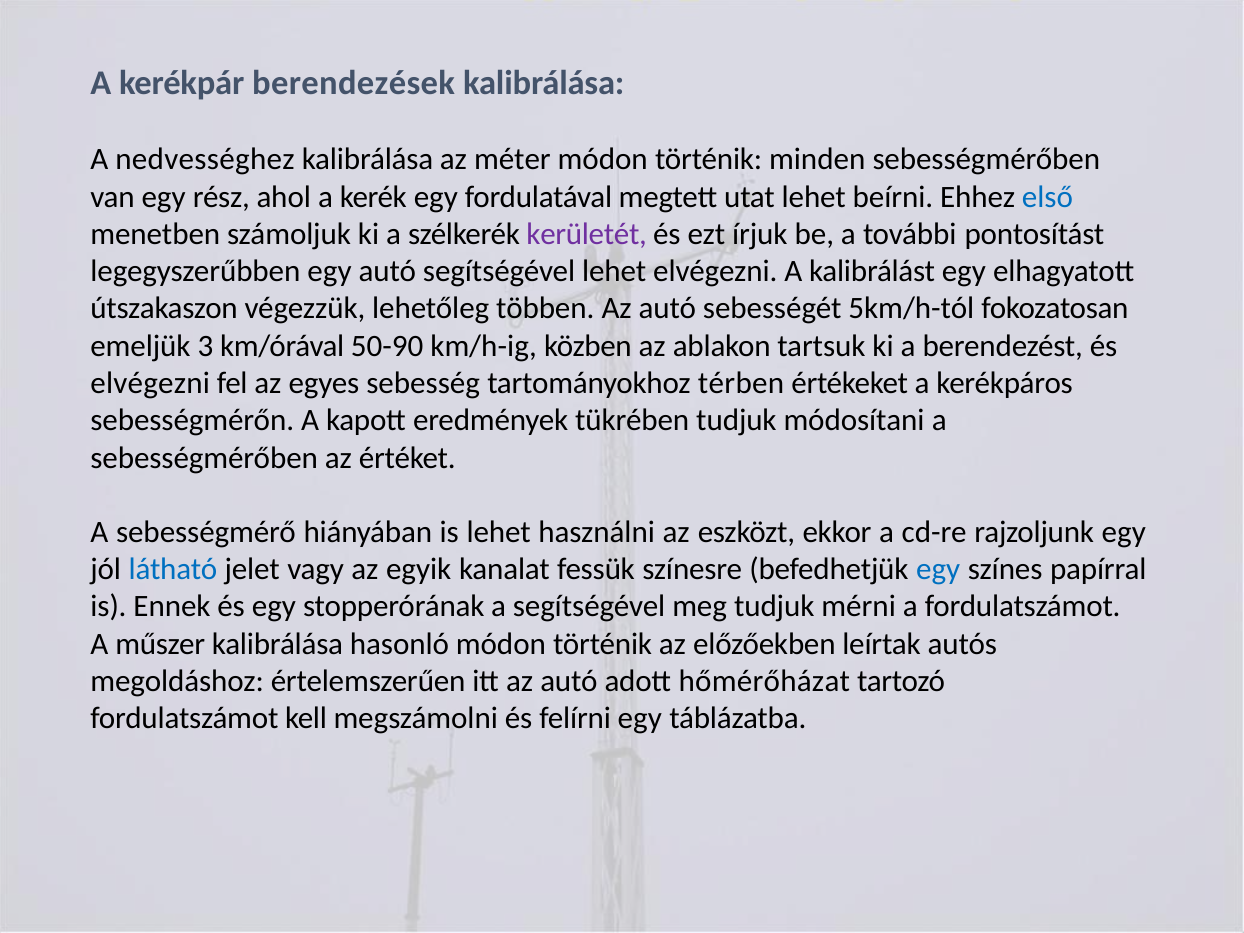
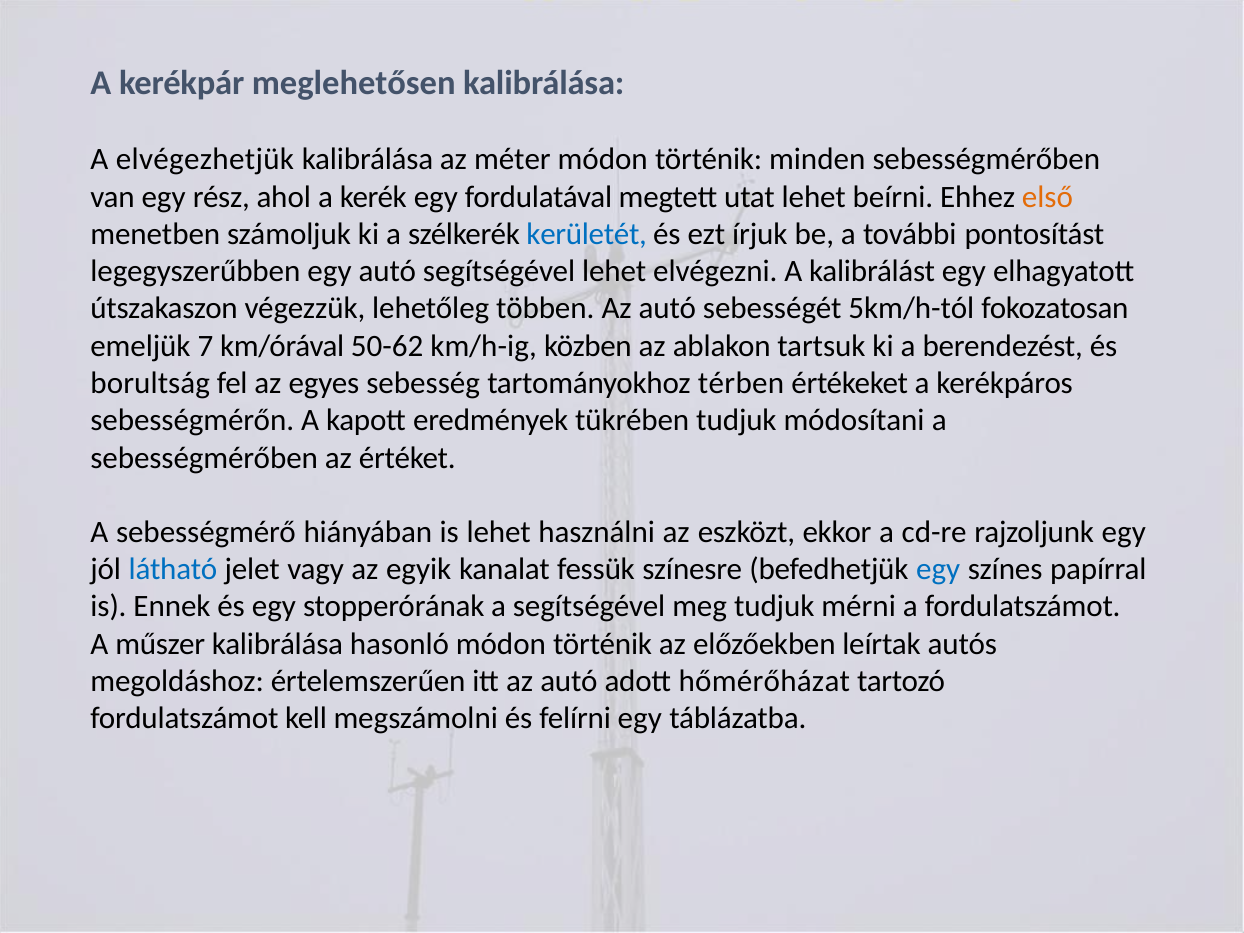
berendezések: berendezések -> meglehetősen
nedvességhez: nedvességhez -> elvégezhetjük
első colour: blue -> orange
kerületét colour: purple -> blue
3: 3 -> 7
50-90: 50-90 -> 50-62
elvégezni at (150, 383): elvégezni -> borultság
